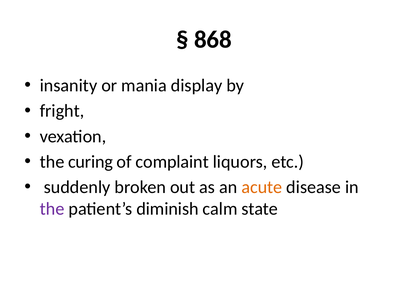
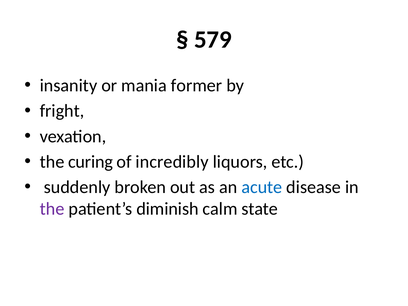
868: 868 -> 579
display: display -> former
complaint: complaint -> incredibly
acute colour: orange -> blue
